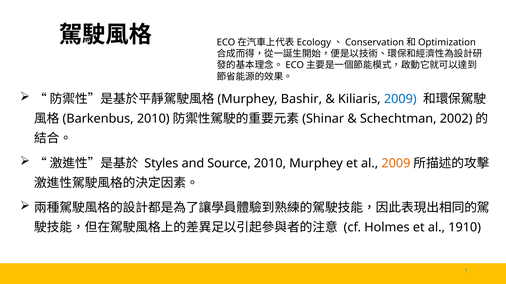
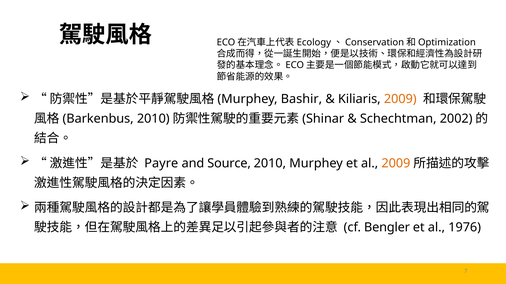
2009 at (400, 99) colour: blue -> orange
Styles: Styles -> Payre
Holmes: Holmes -> Bengler
1910: 1910 -> 1976
